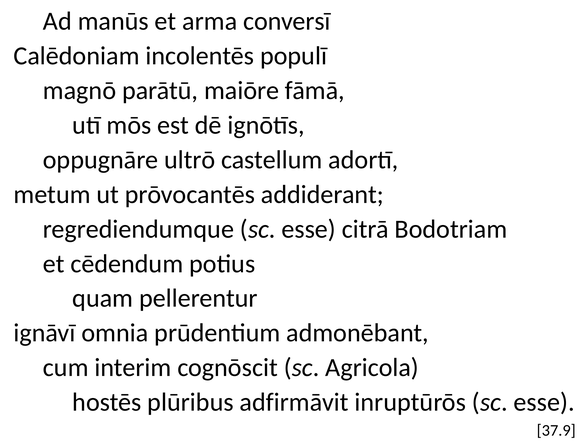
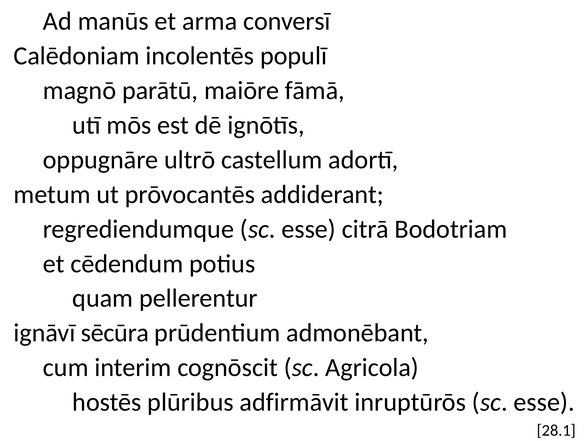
omnia: omnia -> sēcūra
37.9: 37.9 -> 28.1
